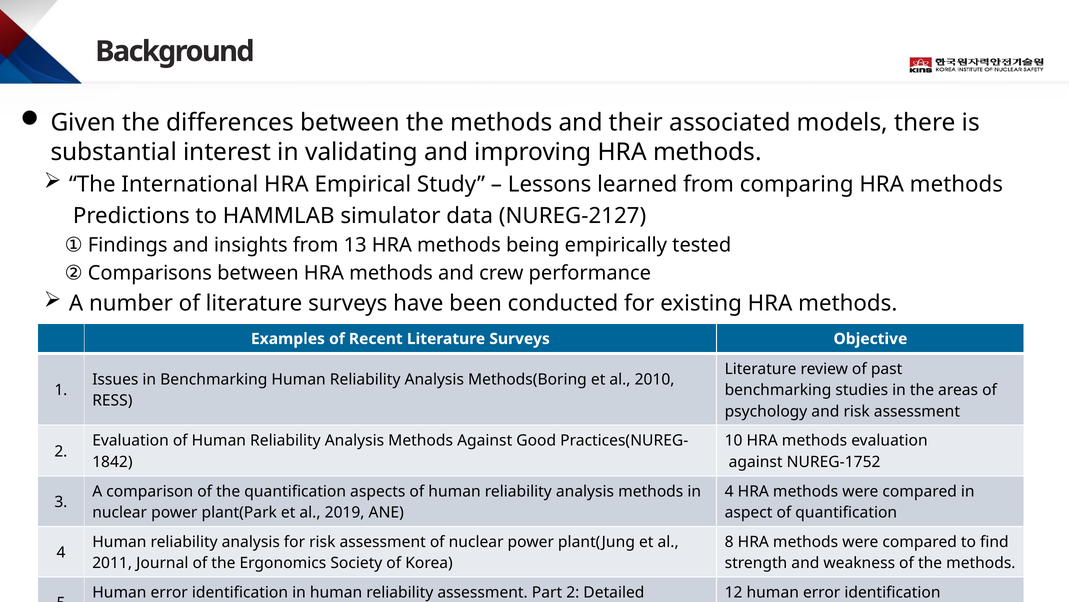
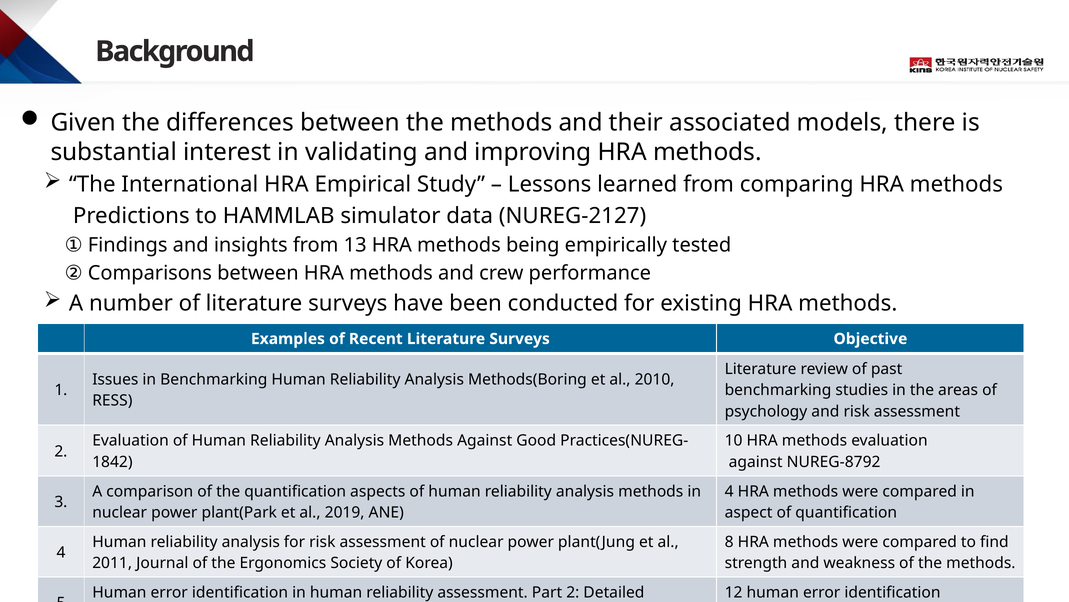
NUREG-1752: NUREG-1752 -> NUREG-8792
